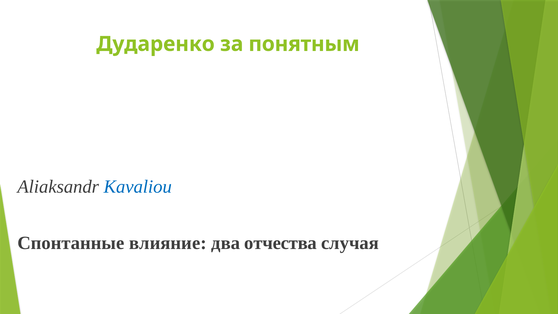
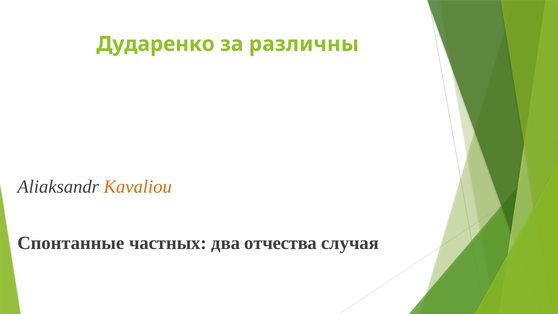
понятным: понятным -> различны
Kavaliou colour: blue -> orange
влияние: влияние -> частных
